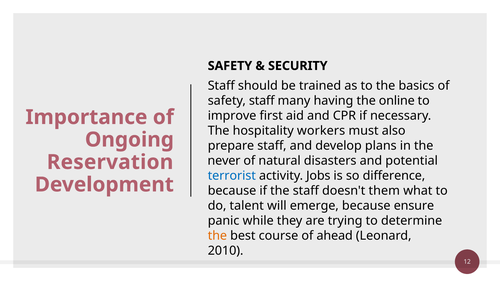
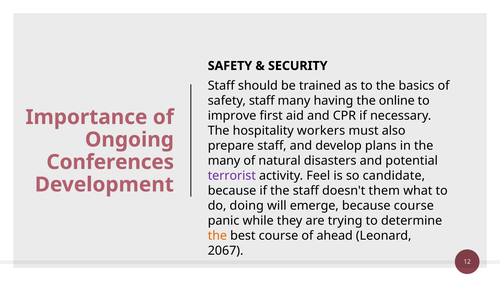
never at (224, 161): never -> many
Reservation: Reservation -> Conferences
terrorist colour: blue -> purple
Jobs: Jobs -> Feel
difference: difference -> candidate
talent: talent -> doing
because ensure: ensure -> course
2010: 2010 -> 2067
